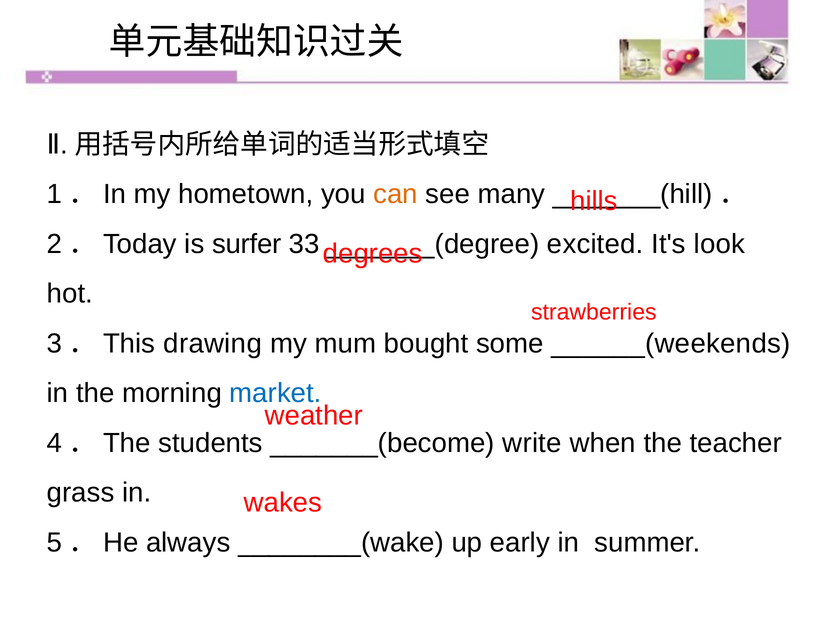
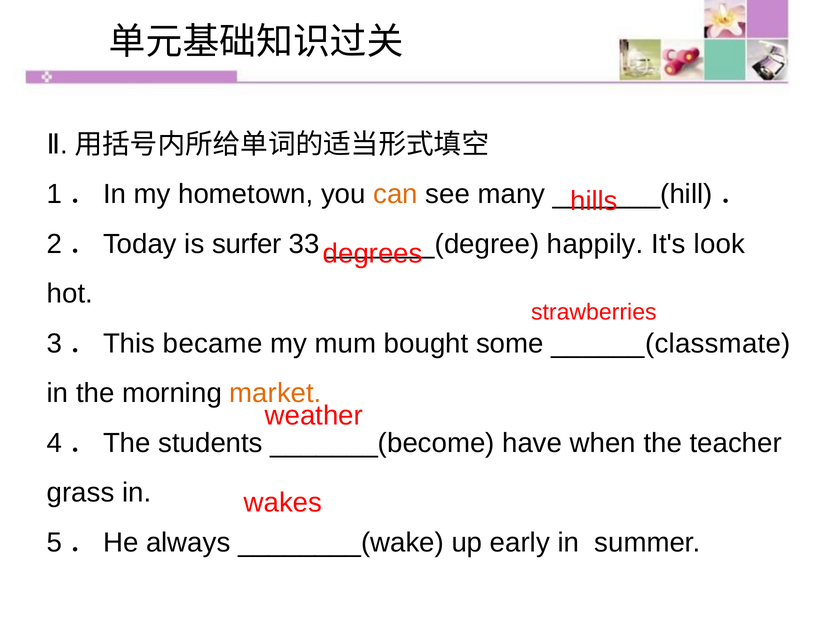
excited: excited -> happily
drawing: drawing -> became
______(weekends: ______(weekends -> ______(classmate
market colour: blue -> orange
write: write -> have
